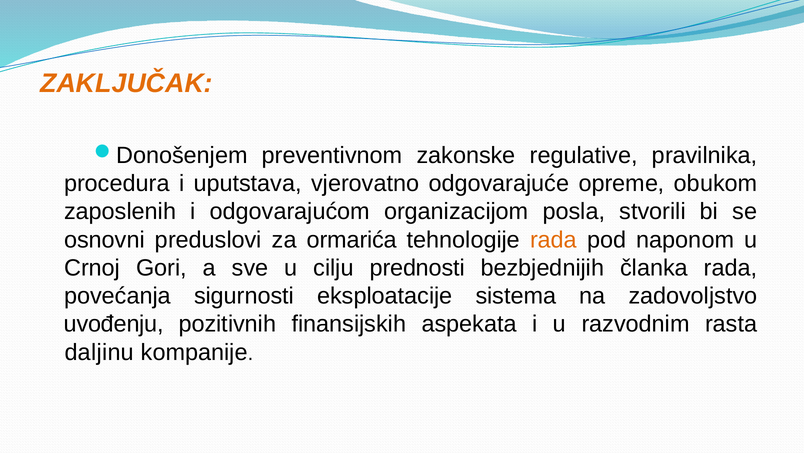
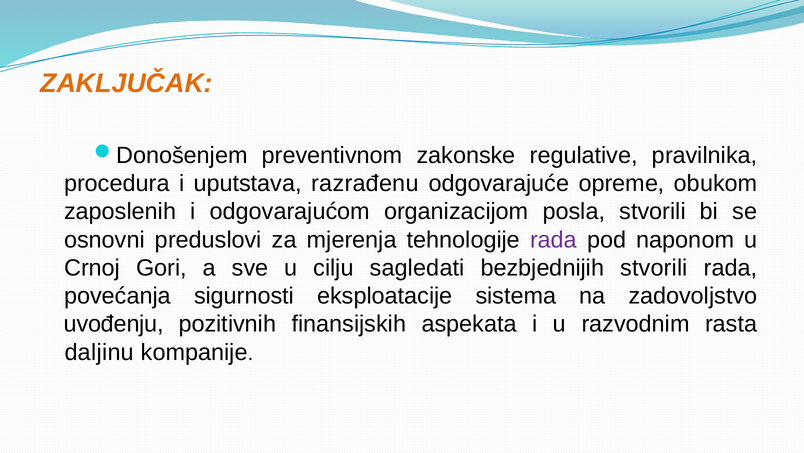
vjerovatno: vjerovatno -> razrađenu
ormarića: ormarića -> mjerenja
rada at (554, 239) colour: orange -> purple
prednosti: prednosti -> sagledati
bezbjednijih članka: članka -> stvorili
